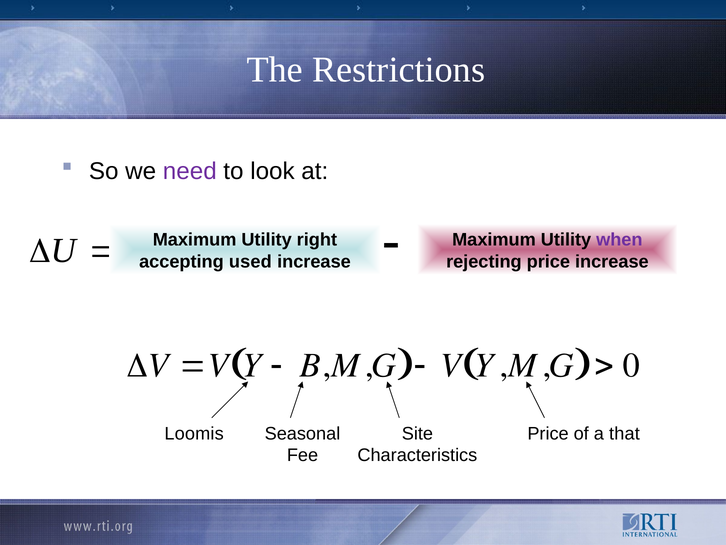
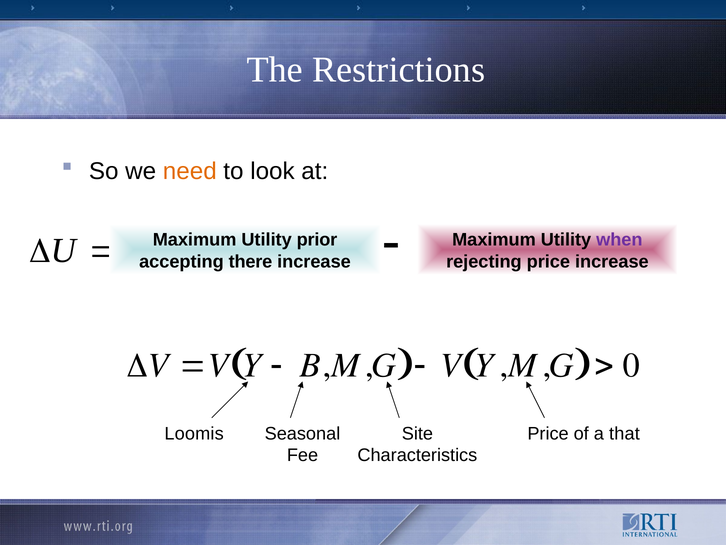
need colour: purple -> orange
right: right -> prior
used: used -> there
